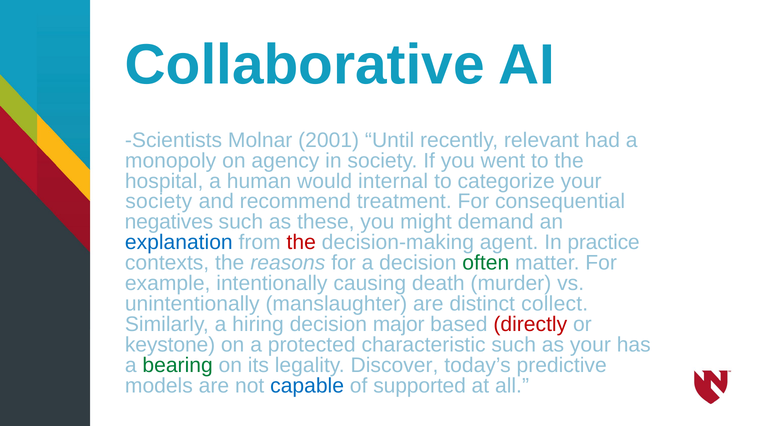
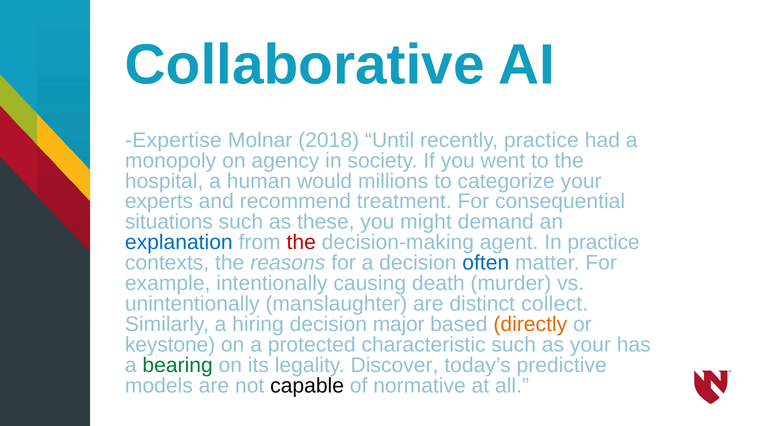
Scientists: Scientists -> Expertise
2001: 2001 -> 2018
recently relevant: relevant -> practice
internal: internal -> millions
society at (159, 202): society -> experts
negatives: negatives -> situations
often colour: green -> blue
directly colour: red -> orange
capable colour: blue -> black
supported: supported -> normative
